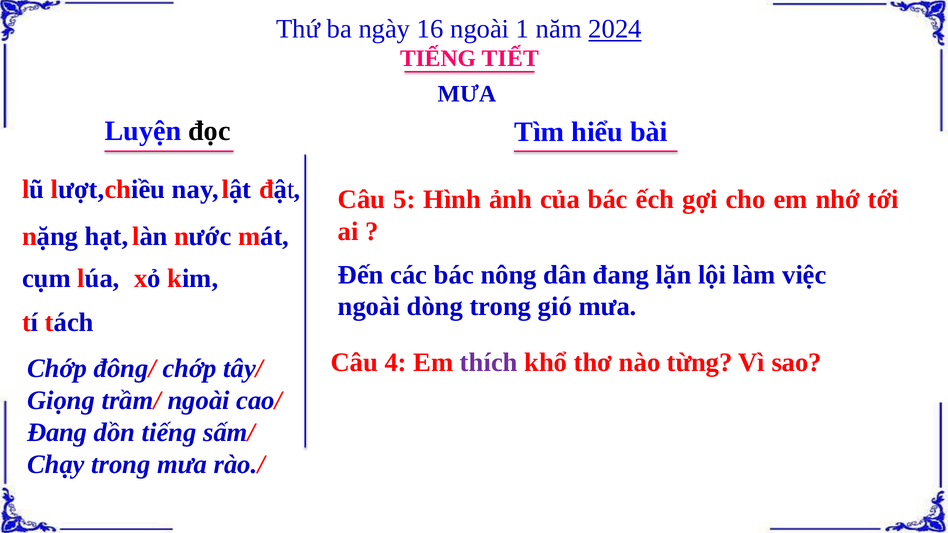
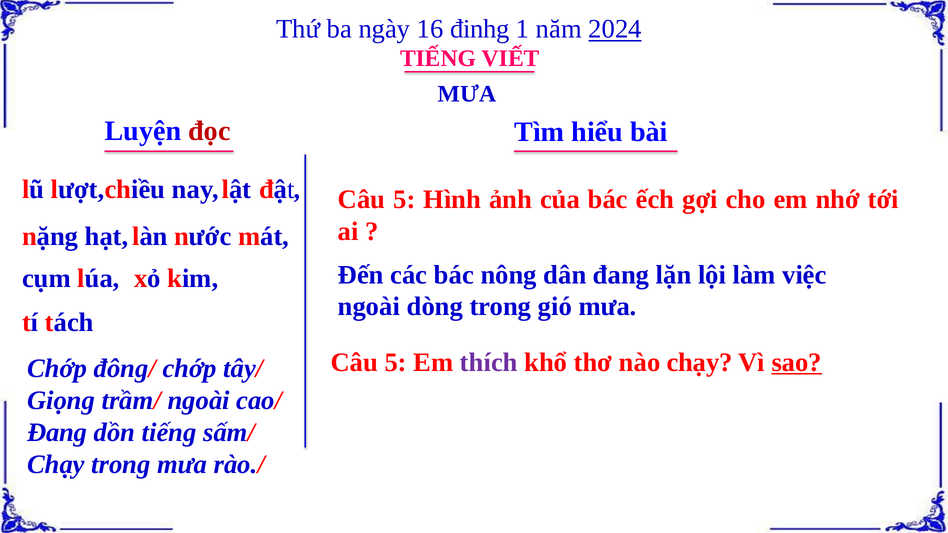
16 ngoài: ngoài -> đinhg
TIẾT: TIẾT -> VIẾT
đọc colour: black -> red
4 at (396, 362): 4 -> 5
nào từng: từng -> chạy
sao underline: none -> present
